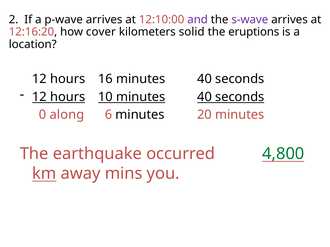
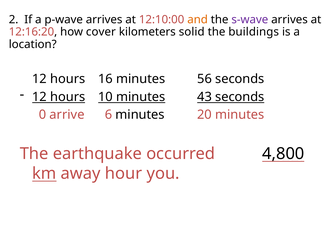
and colour: purple -> orange
eruptions: eruptions -> buildings
16 minutes 40: 40 -> 56
10 minutes 40: 40 -> 43
along: along -> arrive
4,800 colour: green -> black
mins: mins -> hour
